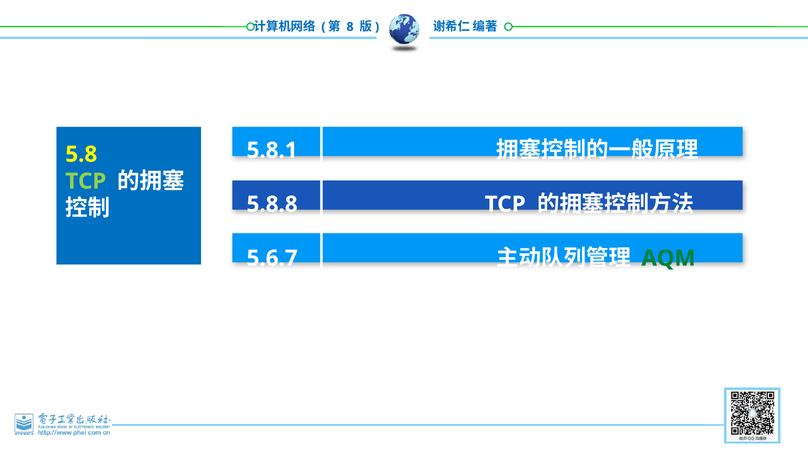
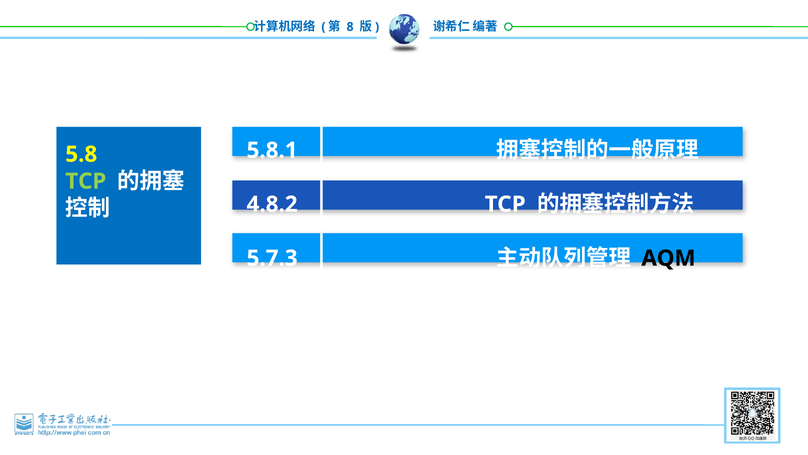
5.8.8: 5.8.8 -> 4.8.2
5.6.7: 5.6.7 -> 5.7.3
AQM colour: green -> black
